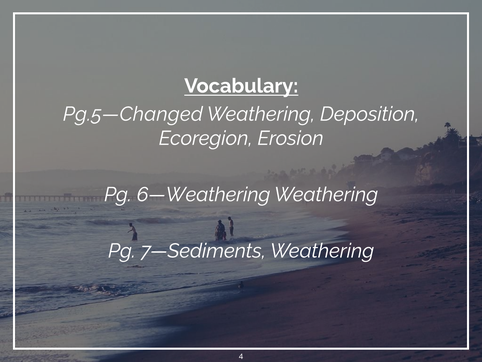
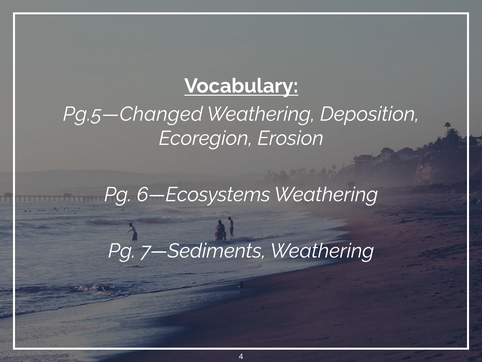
6—Weathering: 6—Weathering -> 6—Ecosystems
